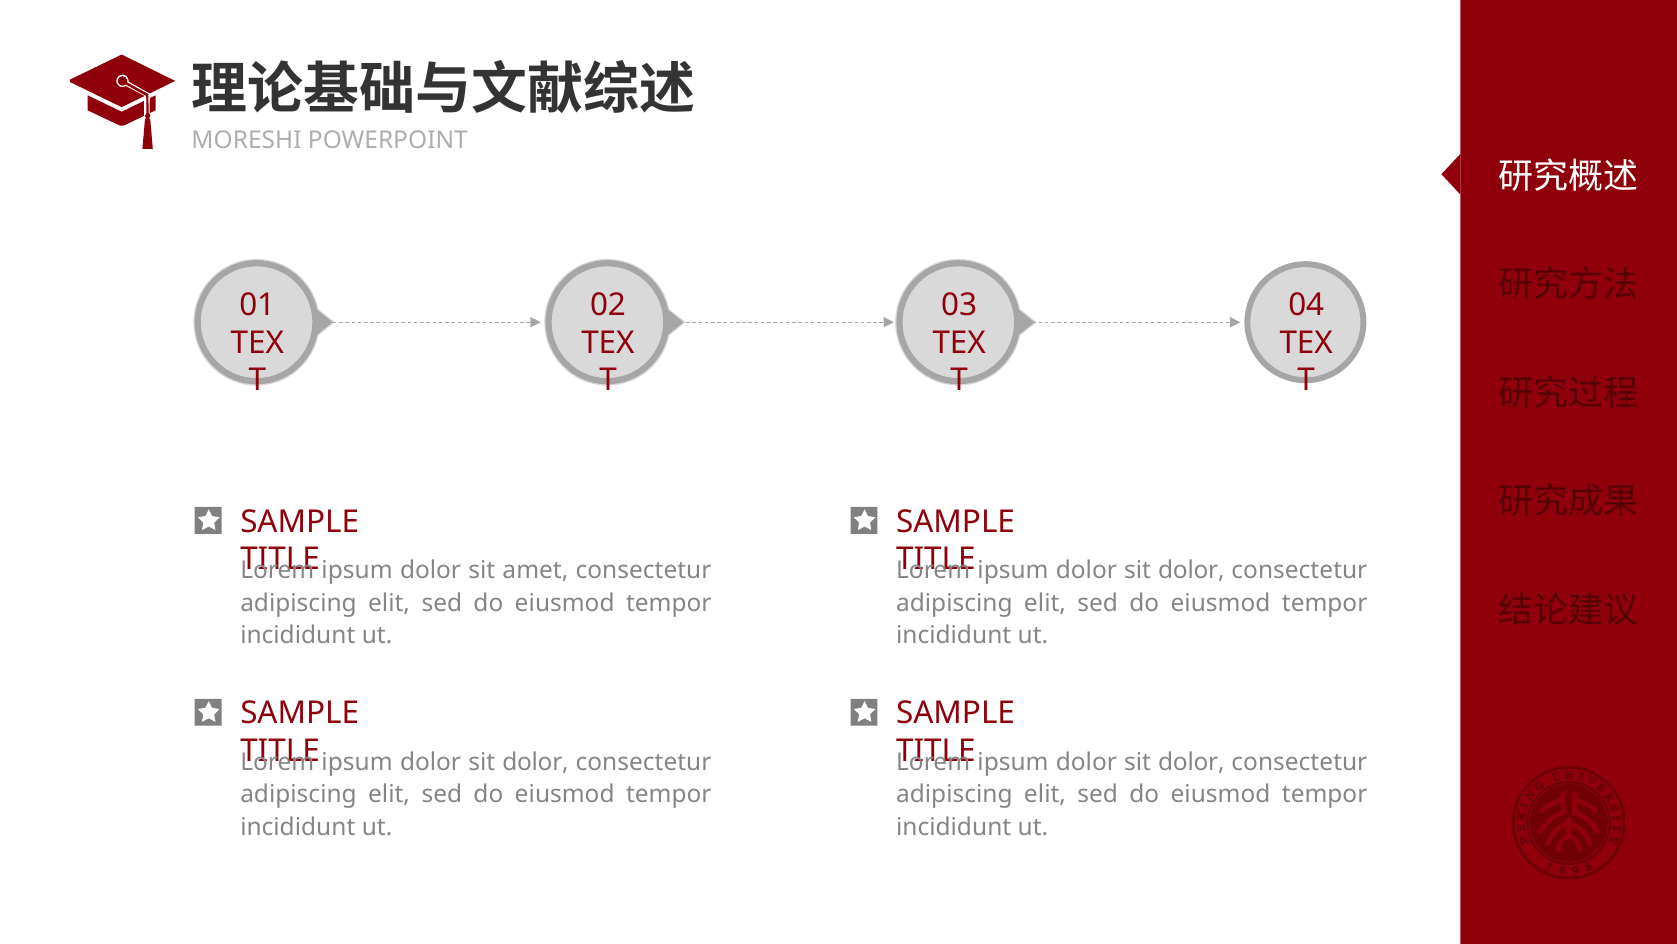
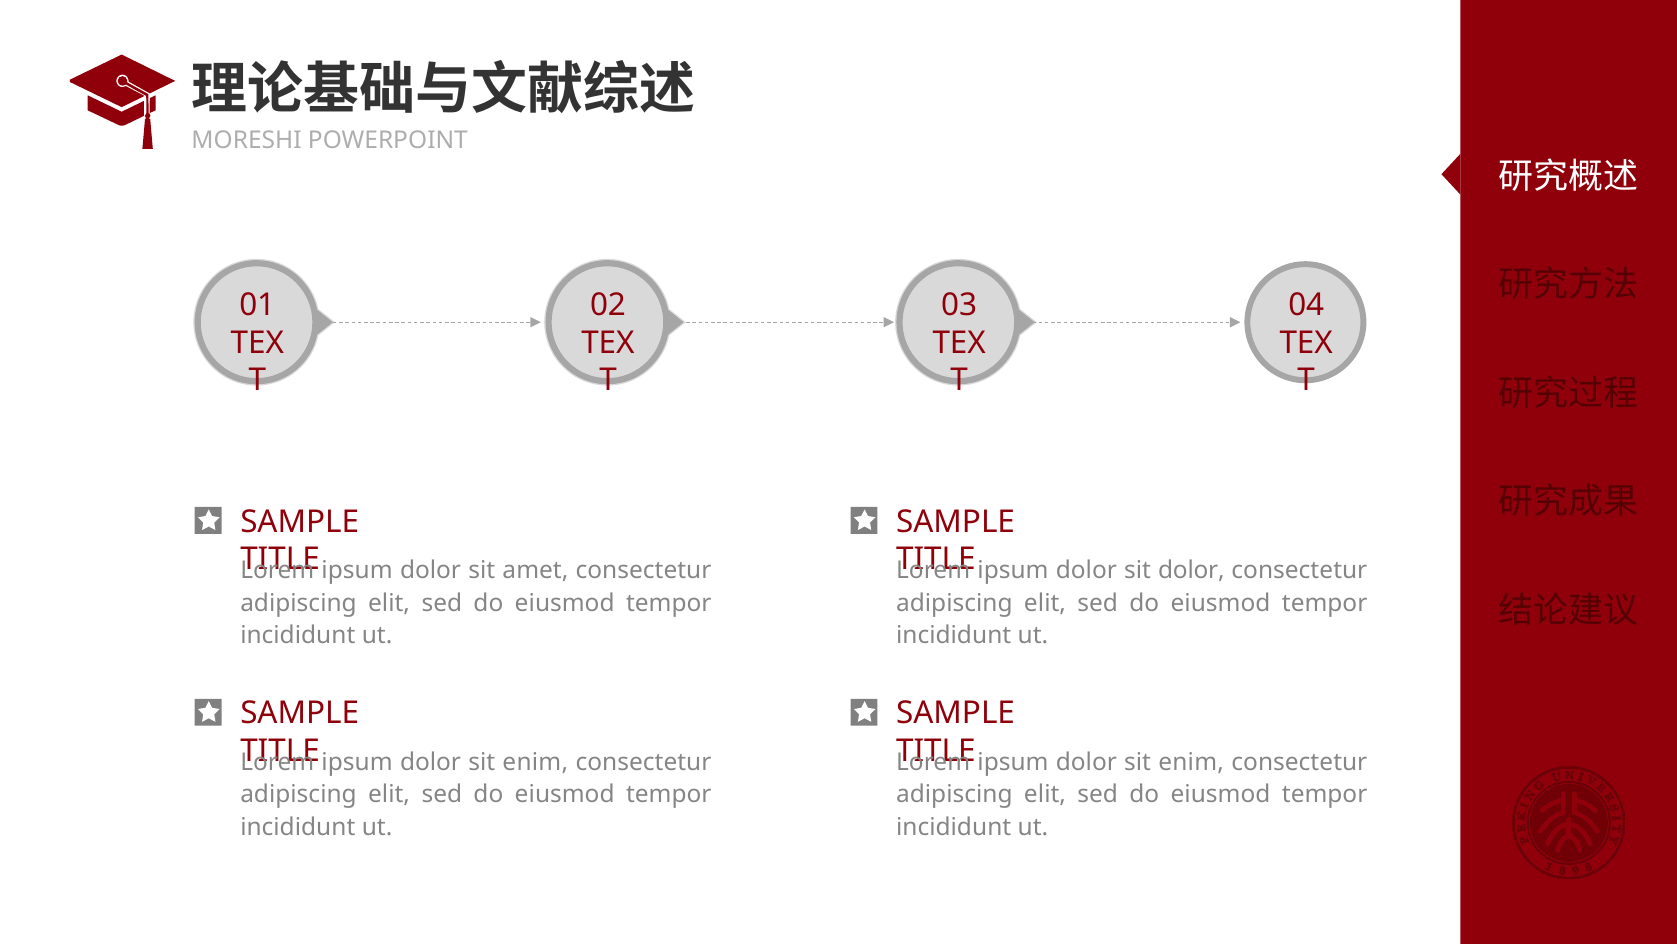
dolor at (536, 762): dolor -> enim
dolor at (1191, 762): dolor -> enim
